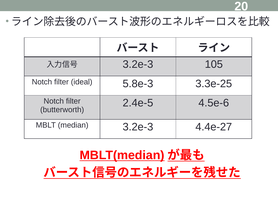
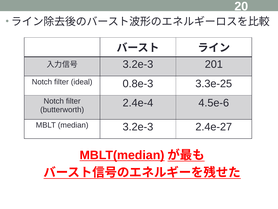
105: 105 -> 201
5.8e-3: 5.8e-3 -> 0.8e-3
2.4e-5: 2.4e-5 -> 2.4e-4
4.4e-27: 4.4e-27 -> 2.4e-27
